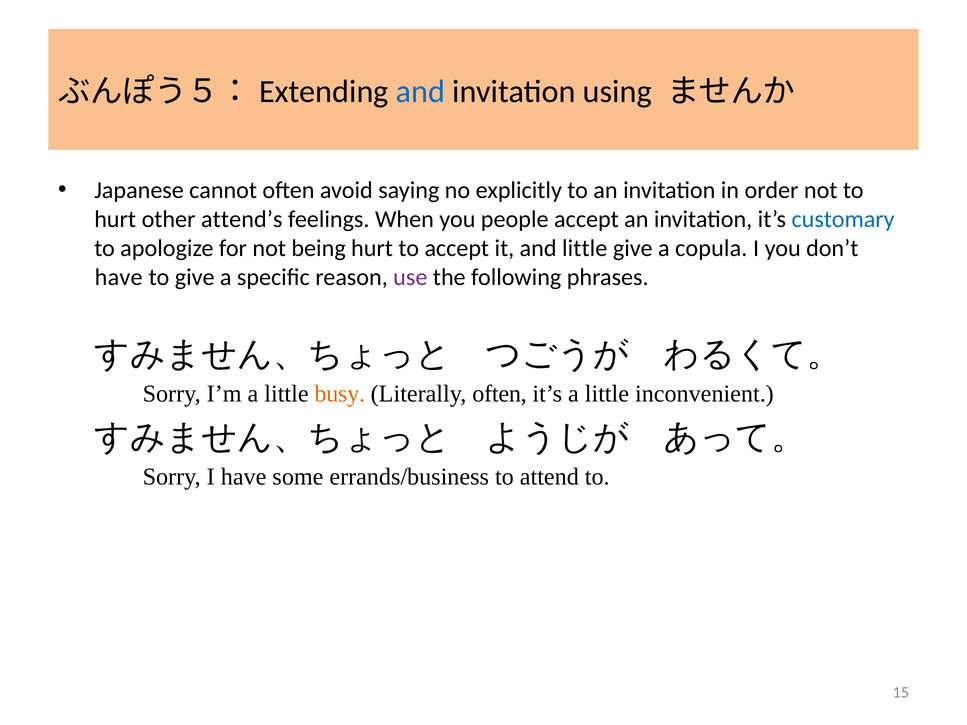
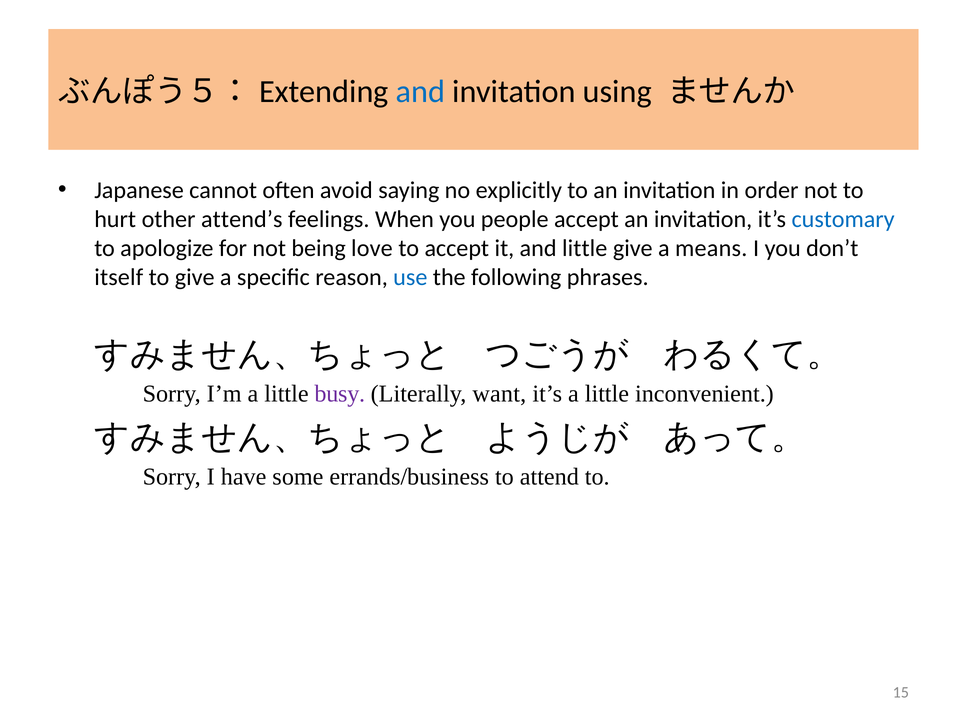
being hurt: hurt -> love
copula: copula -> means
have at (119, 277): have -> itself
use colour: purple -> blue
busy colour: orange -> purple
Literally often: often -> want
